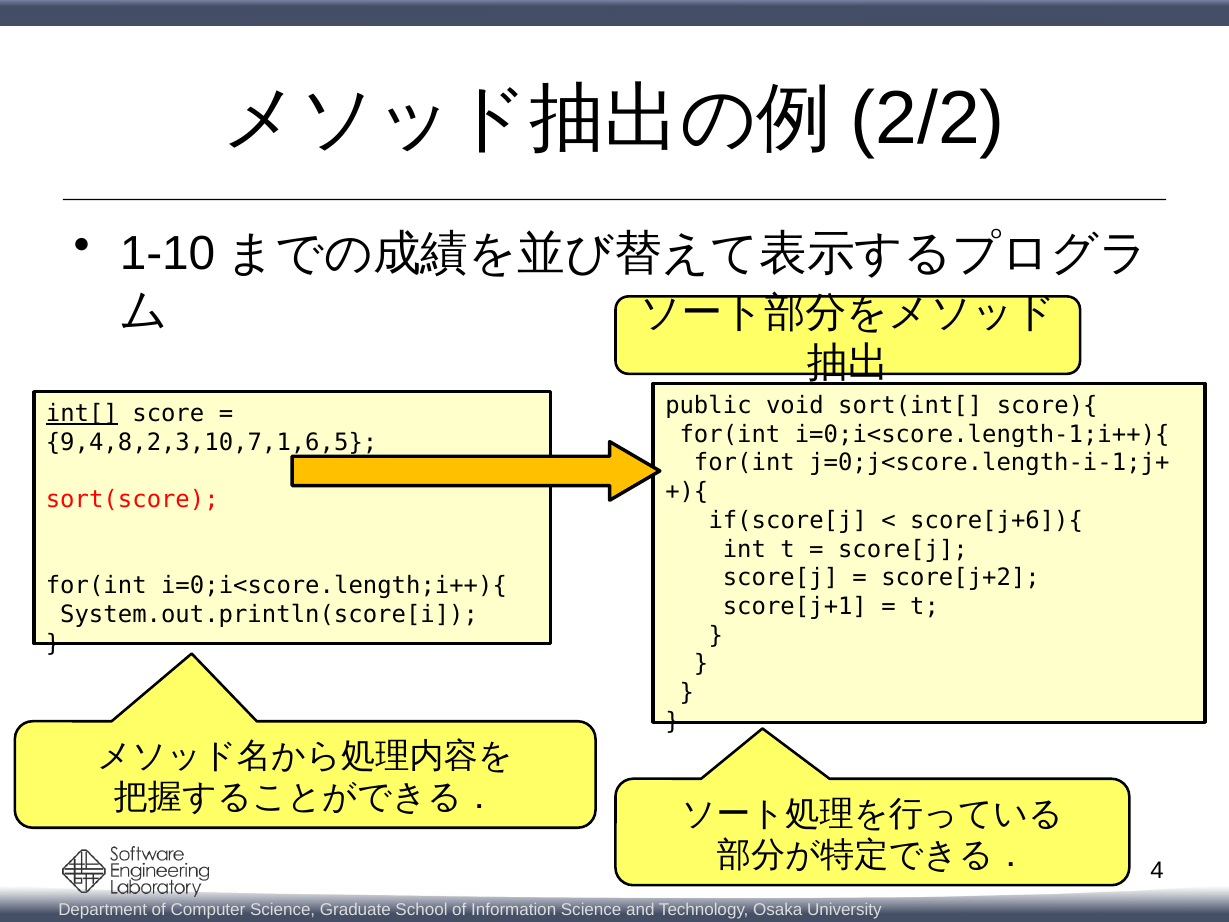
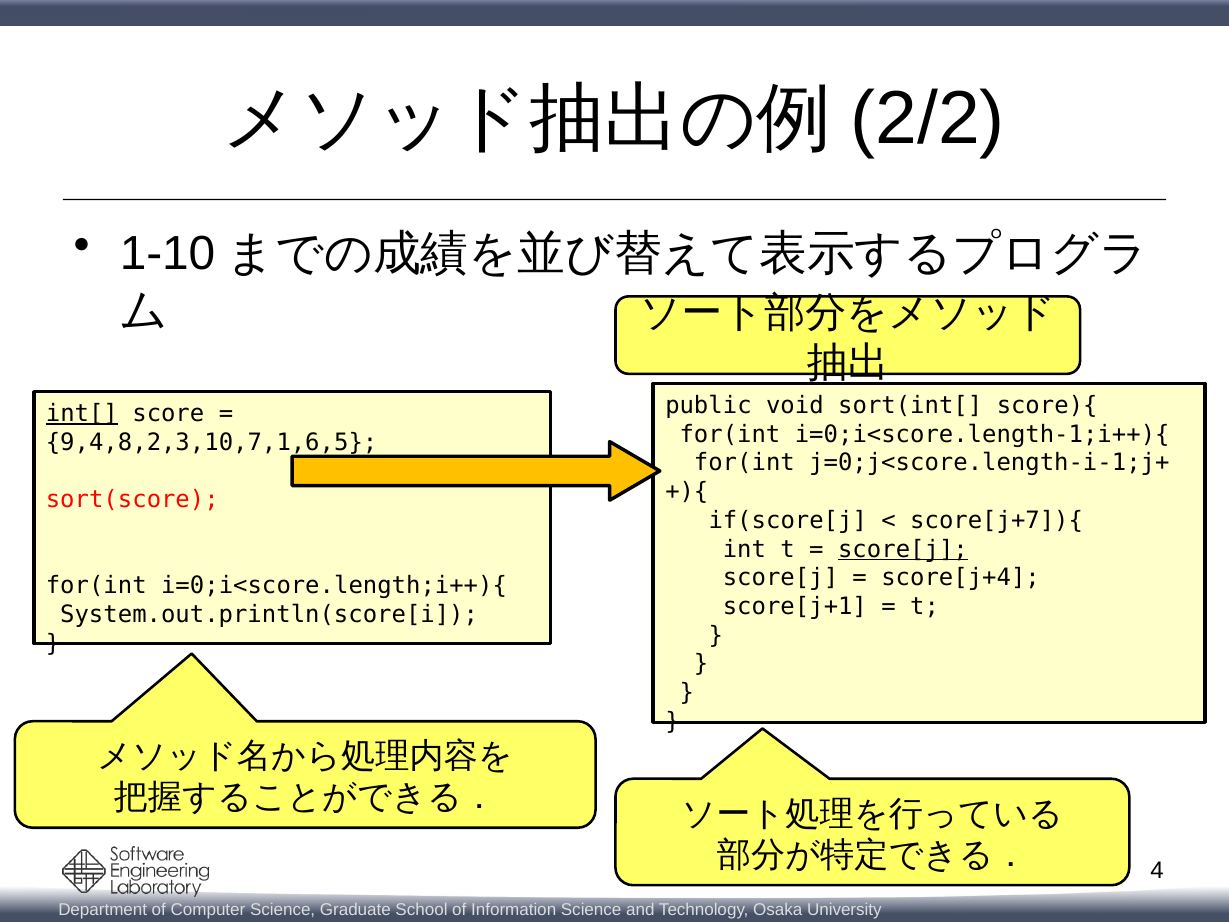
score[j+6]){: score[j+6]){ -> score[j+7]){
score[j at (903, 549) underline: none -> present
score[j+2: score[j+2 -> score[j+4
